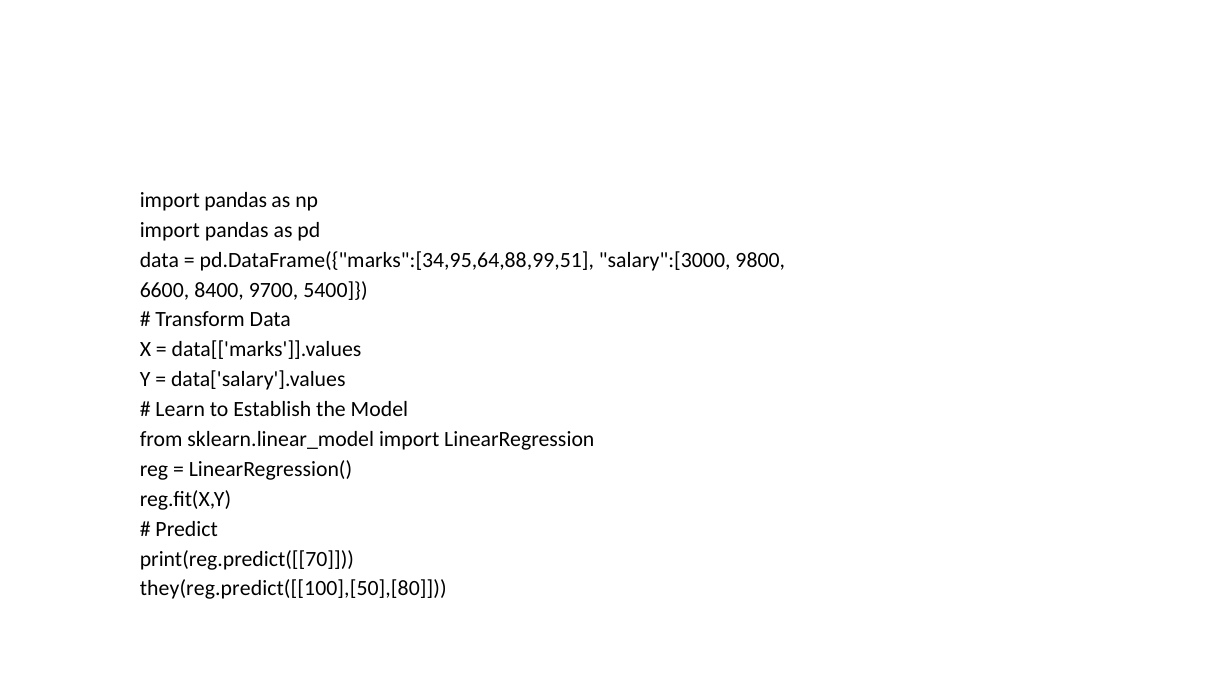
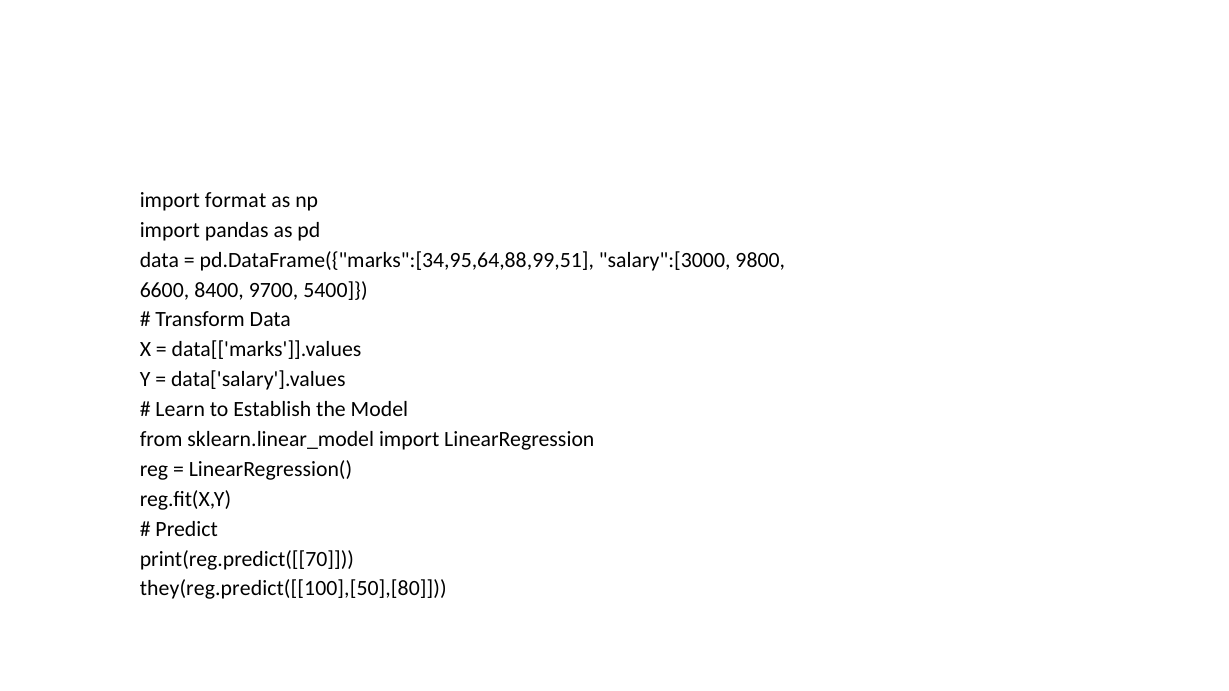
pandas at (236, 200): pandas -> format
